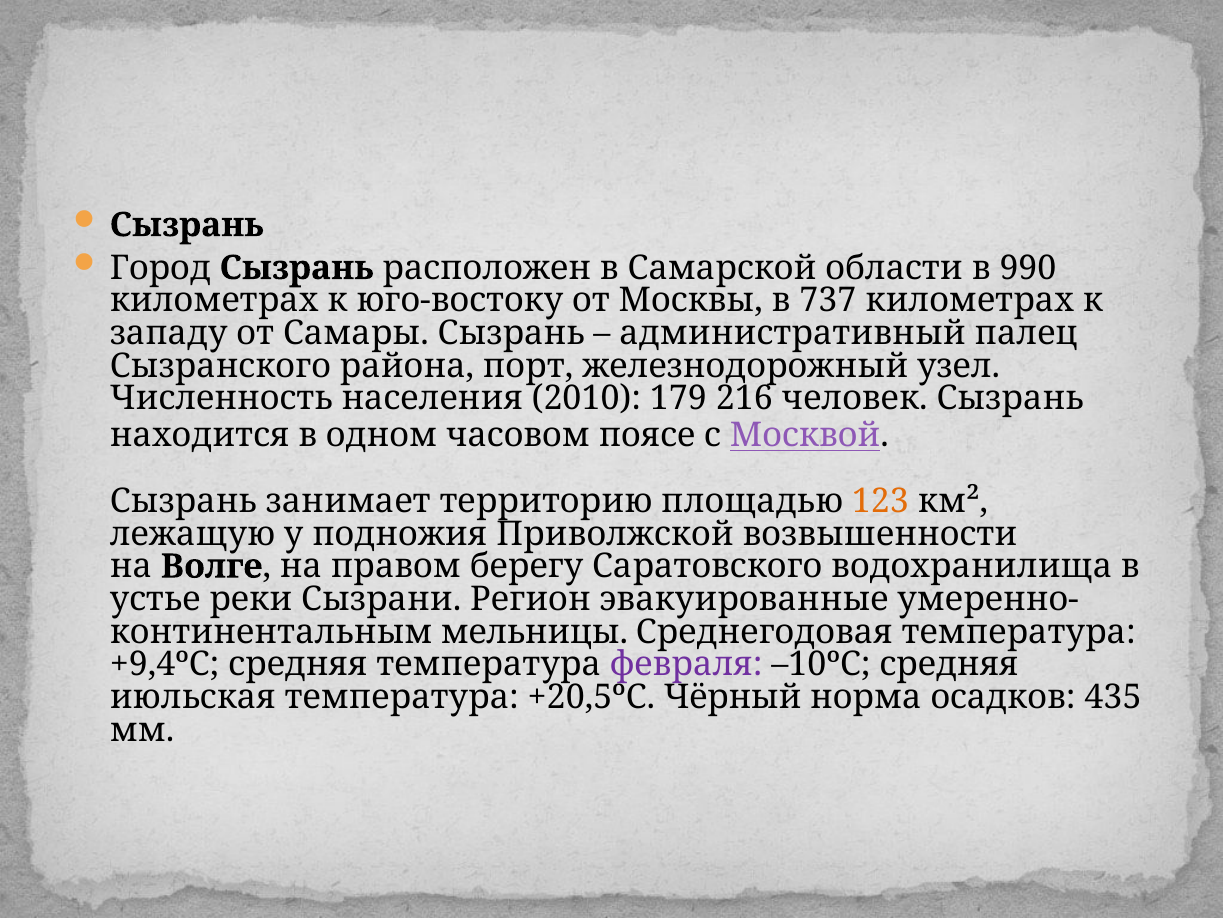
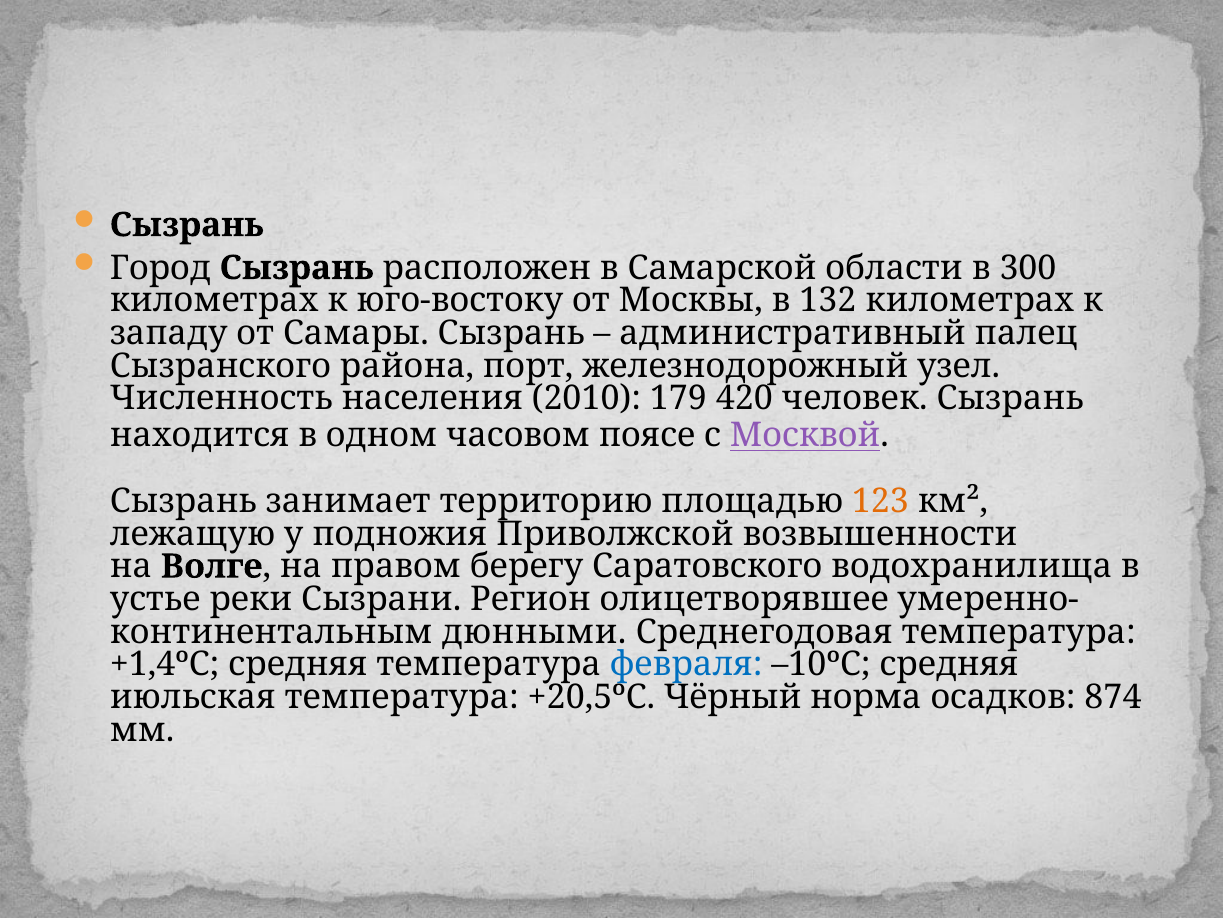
990: 990 -> 300
737: 737 -> 132
216: 216 -> 420
эвакуированные: эвакуированные -> олицетворявшее
мельницы: мельницы -> дюнными
+9,4ºС: +9,4ºС -> +1,4ºС
февраля colour: purple -> blue
435: 435 -> 874
